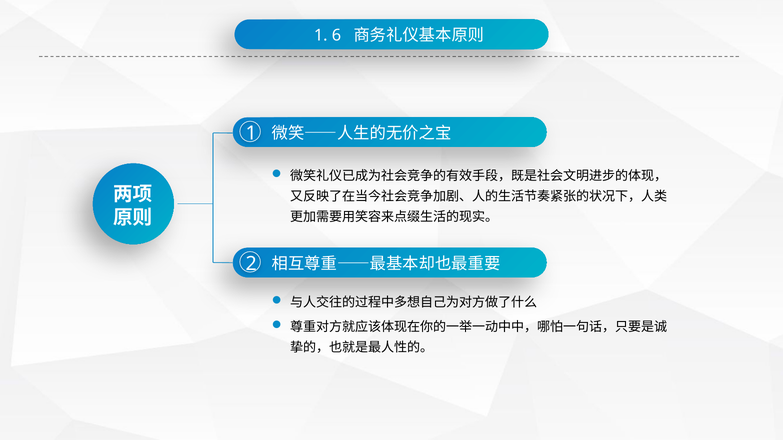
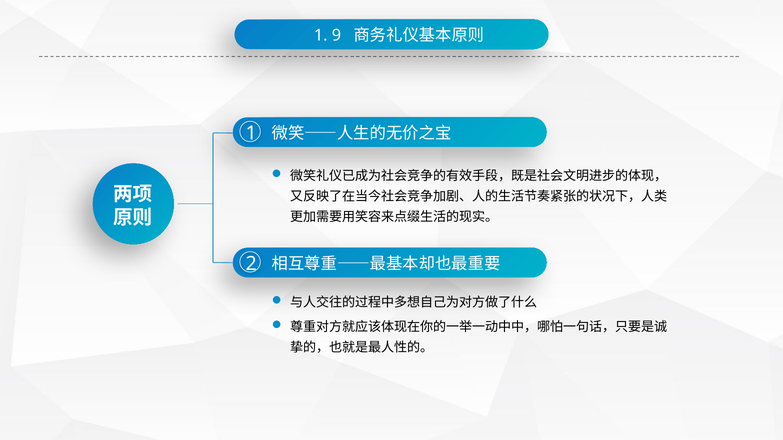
6: 6 -> 9
